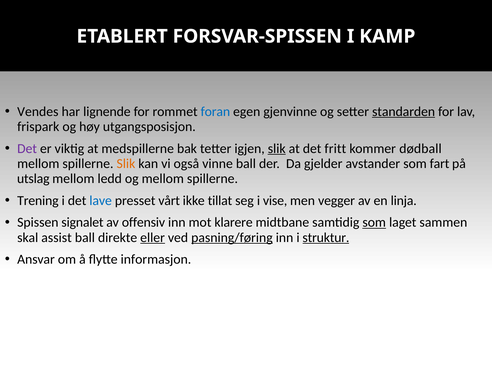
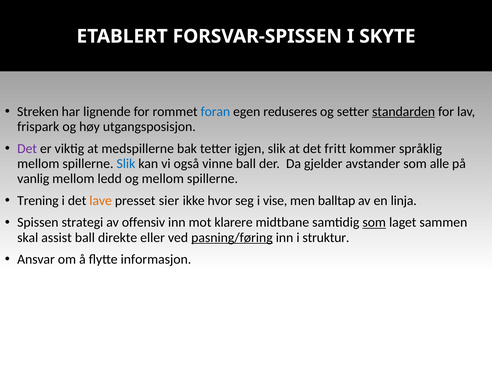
KAMP: KAMP -> SKYTE
Vendes: Vendes -> Streken
gjenvinne: gjenvinne -> reduseres
slik at (277, 149) underline: present -> none
dødball: dødball -> språklig
Slik at (126, 164) colour: orange -> blue
fart: fart -> alle
utslag: utslag -> vanlig
lave colour: blue -> orange
vårt: vårt -> sier
tillat: tillat -> hvor
vegger: vegger -> balltap
signalet: signalet -> strategi
eller underline: present -> none
struktur underline: present -> none
